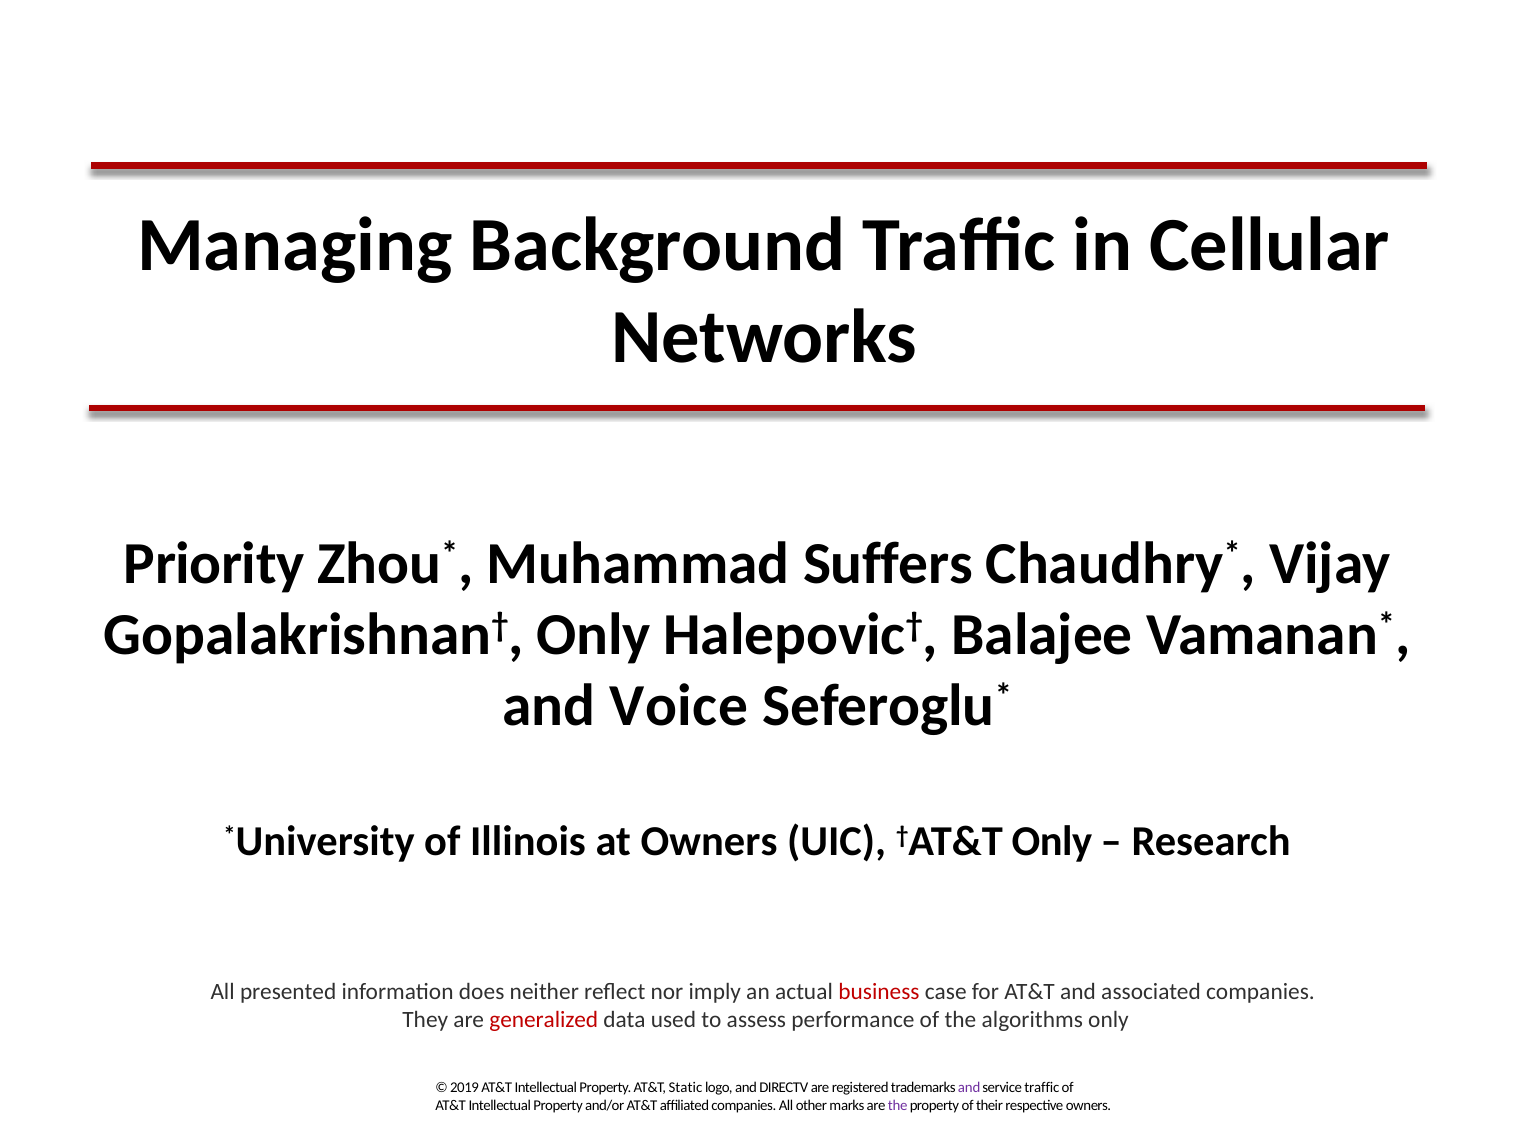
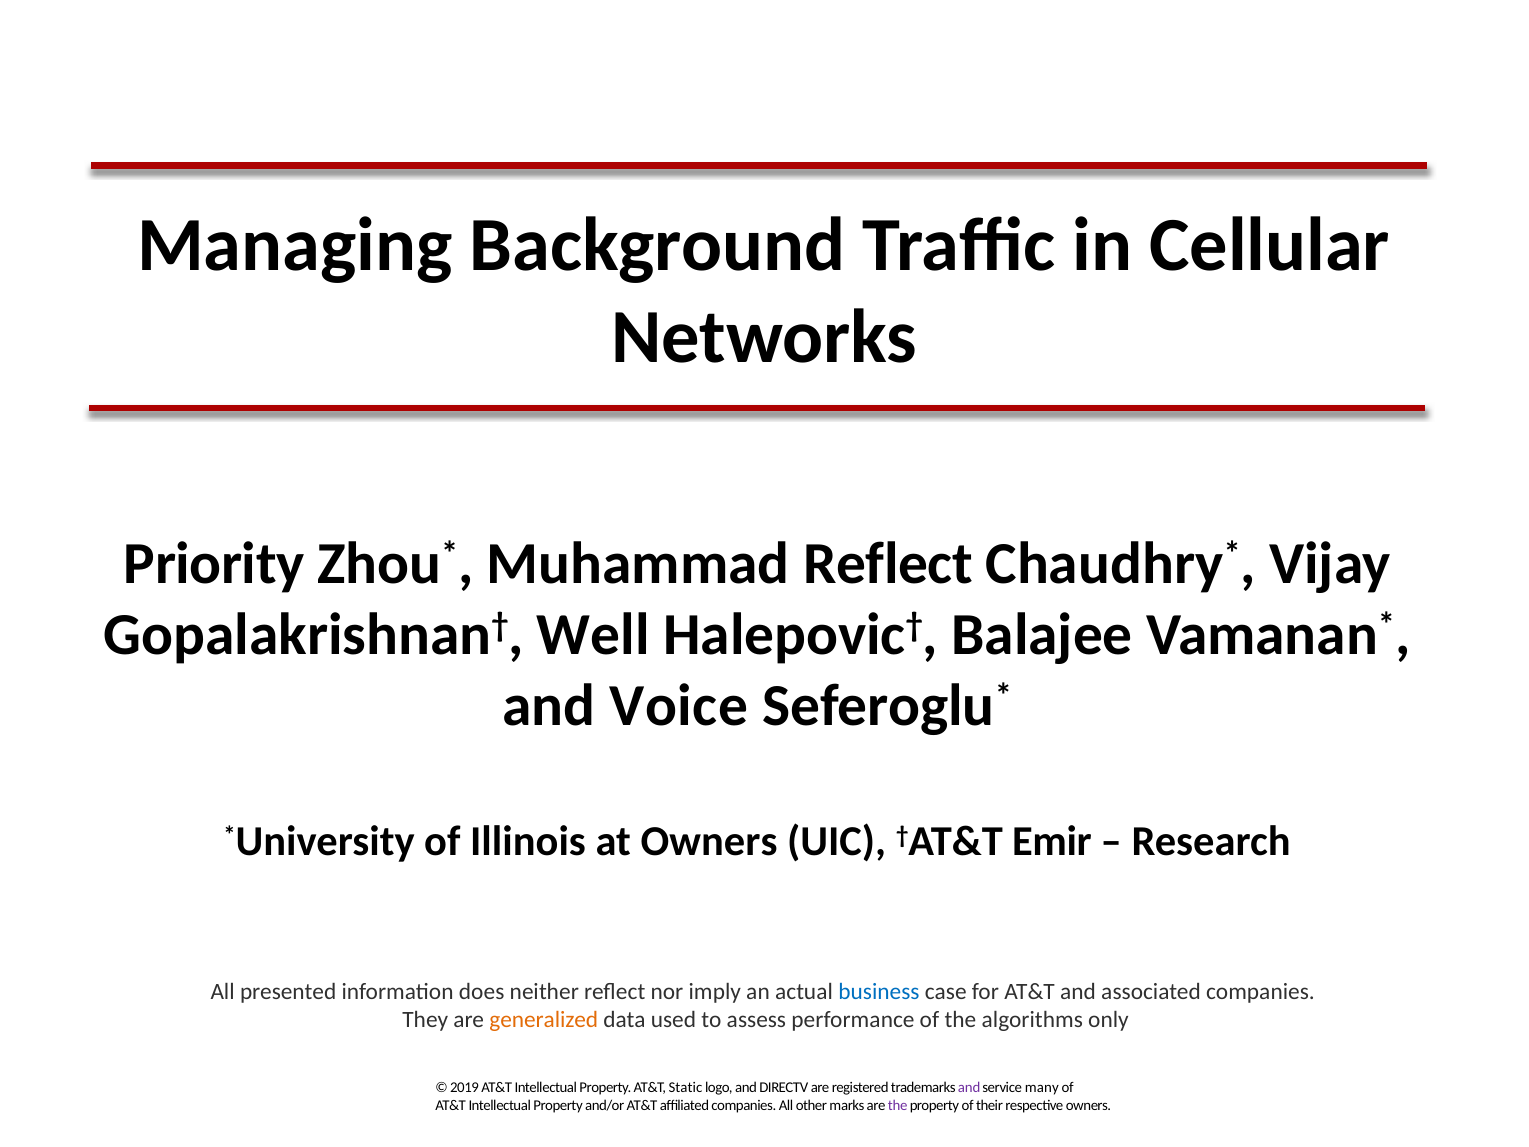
Muhammad Suffers: Suffers -> Reflect
Gopalakrishnan† Only: Only -> Well
†AT&T Only: Only -> Emir
business colour: red -> blue
generalized colour: red -> orange
service traffic: traffic -> many
